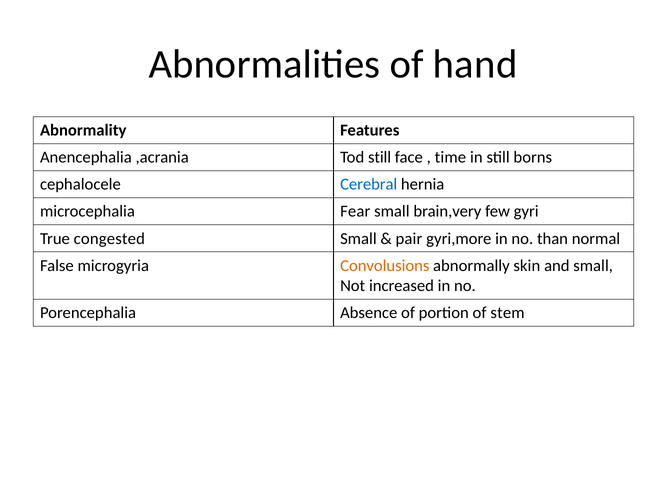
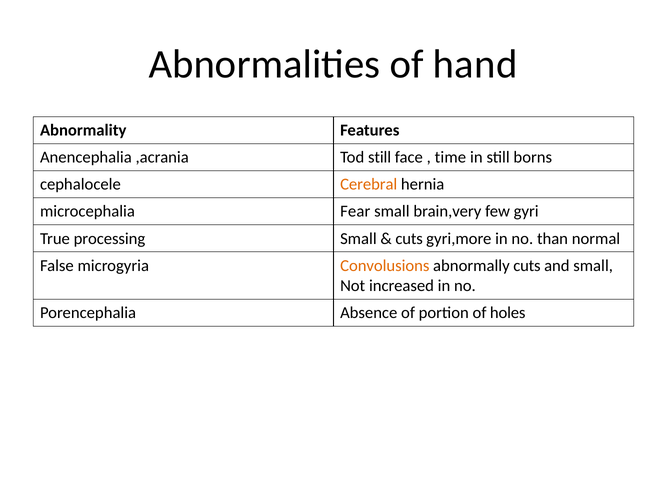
Cerebral colour: blue -> orange
congested: congested -> processing
pair at (409, 239): pair -> cuts
abnormally skin: skin -> cuts
stem: stem -> holes
